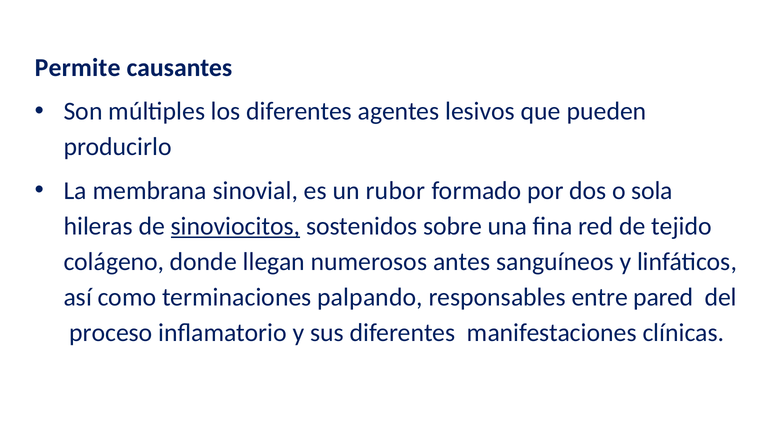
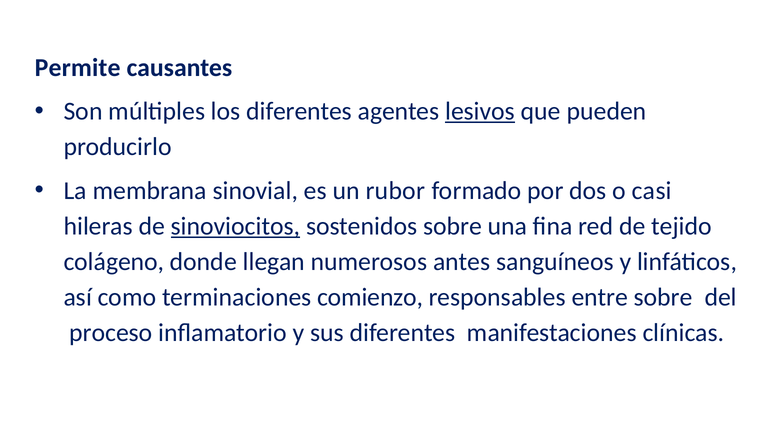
lesivos underline: none -> present
sola: sola -> casi
palpando: palpando -> comienzo
entre pared: pared -> sobre
